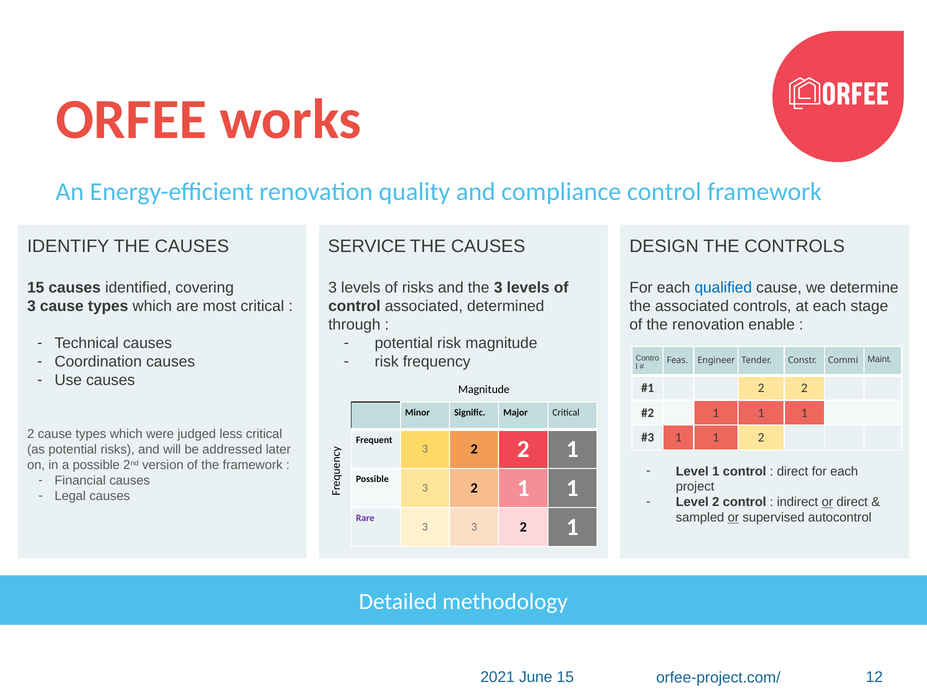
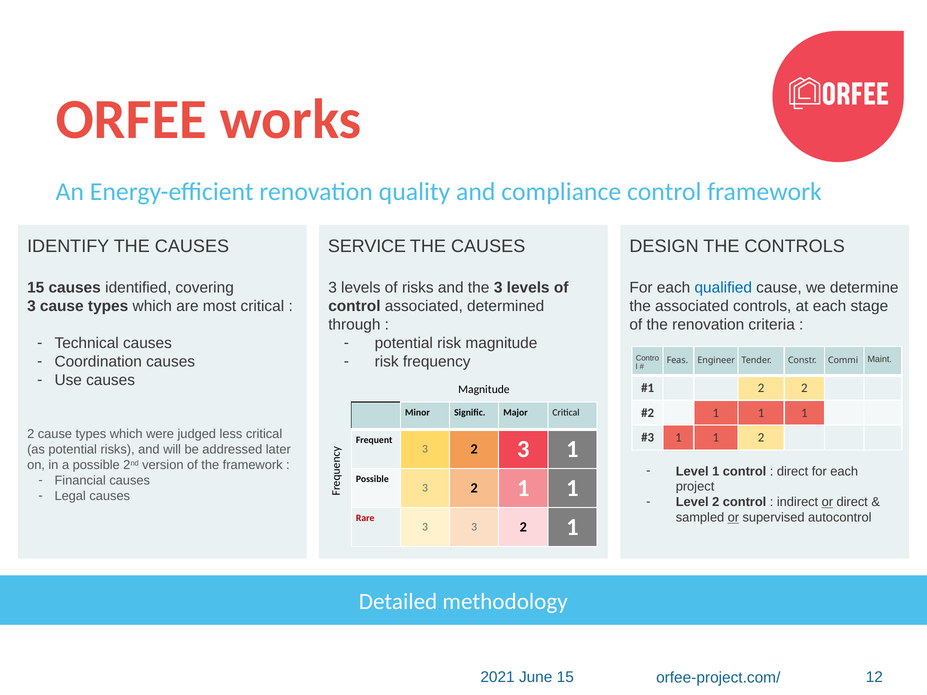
enable: enable -> criteria
3 2 2: 2 -> 3
Rare colour: purple -> red
